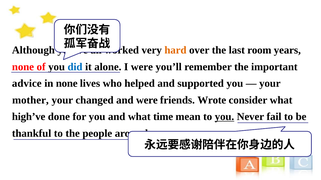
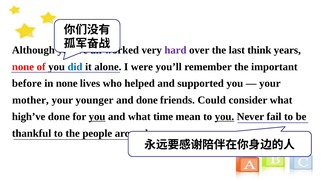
hard colour: orange -> purple
room: room -> think
advice: advice -> before
changed: changed -> younger
and were: were -> done
Wrote: Wrote -> Could
you at (97, 117) underline: none -> present
